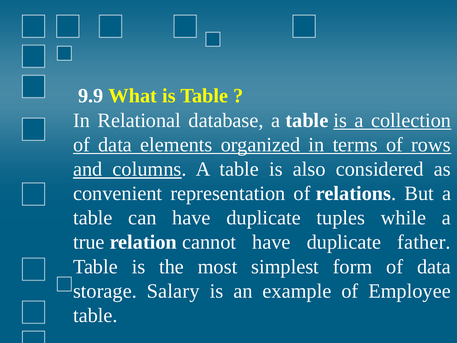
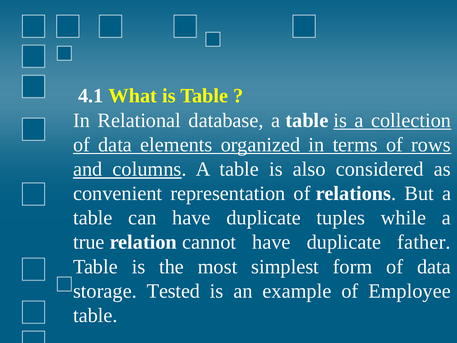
9.9: 9.9 -> 4.1
Salary: Salary -> Tested
